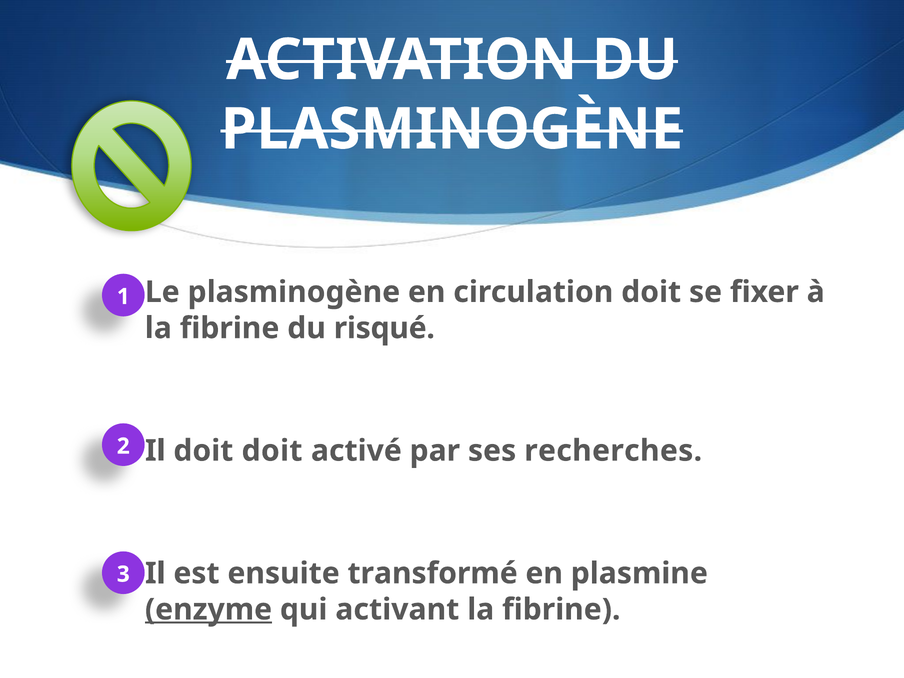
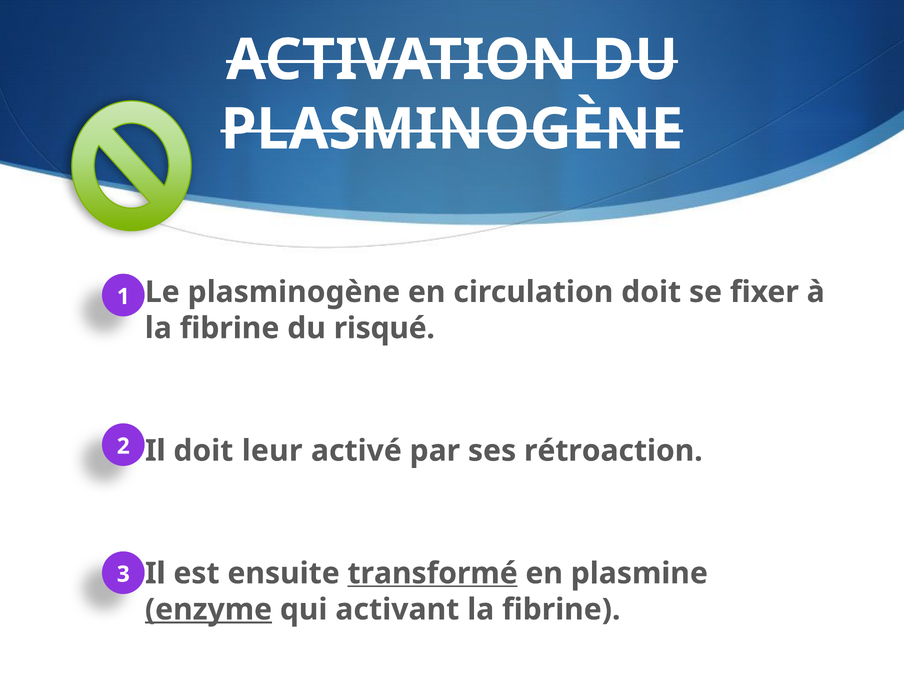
doit doit: doit -> leur
recherches: recherches -> rétroaction
transformé underline: none -> present
